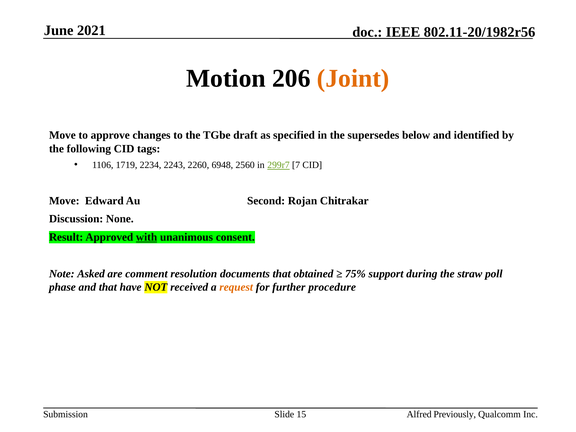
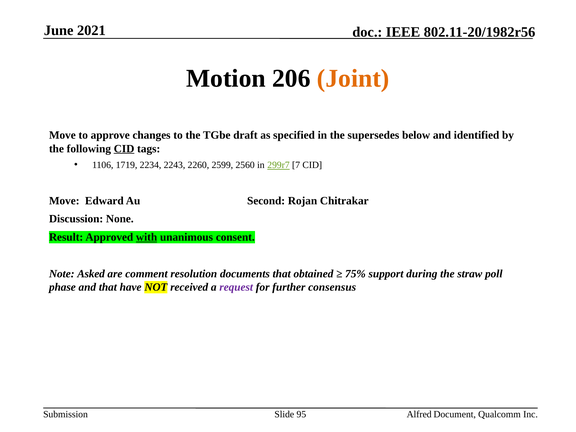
CID at (124, 149) underline: none -> present
6948: 6948 -> 2599
request colour: orange -> purple
procedure: procedure -> consensus
15: 15 -> 95
Previously: Previously -> Document
